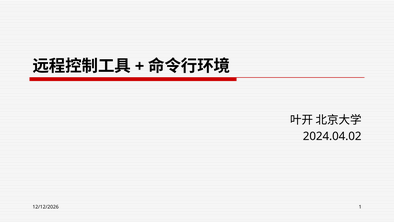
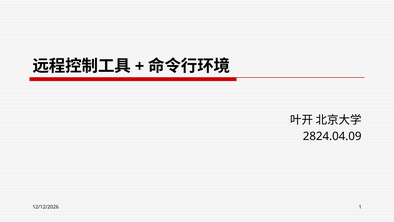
2024.04.02: 2024.04.02 -> 2824.04.09
